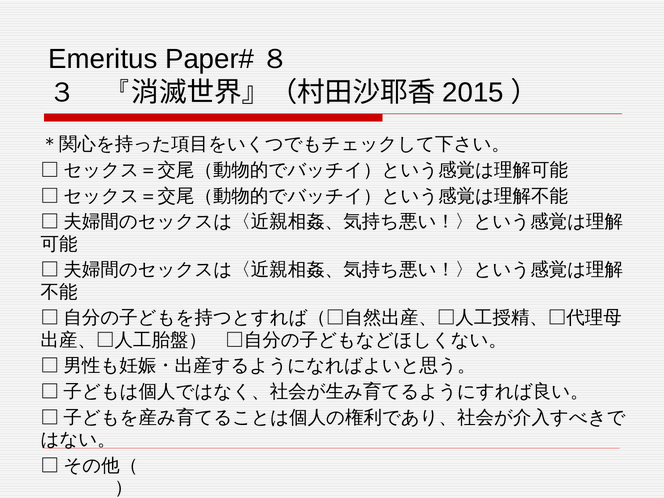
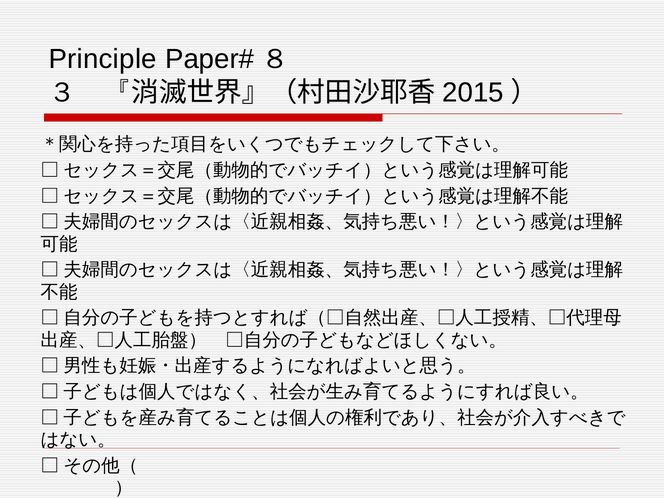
Emeritus: Emeritus -> Principle
